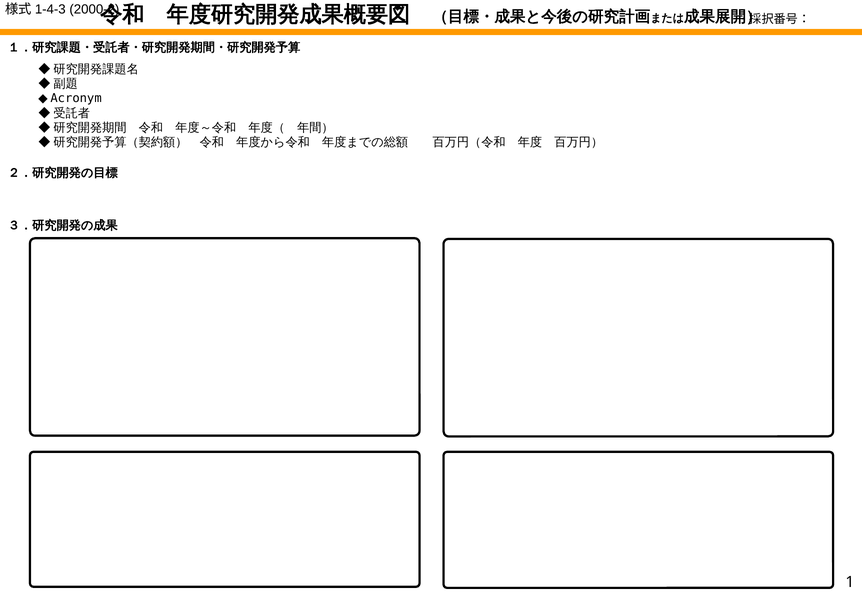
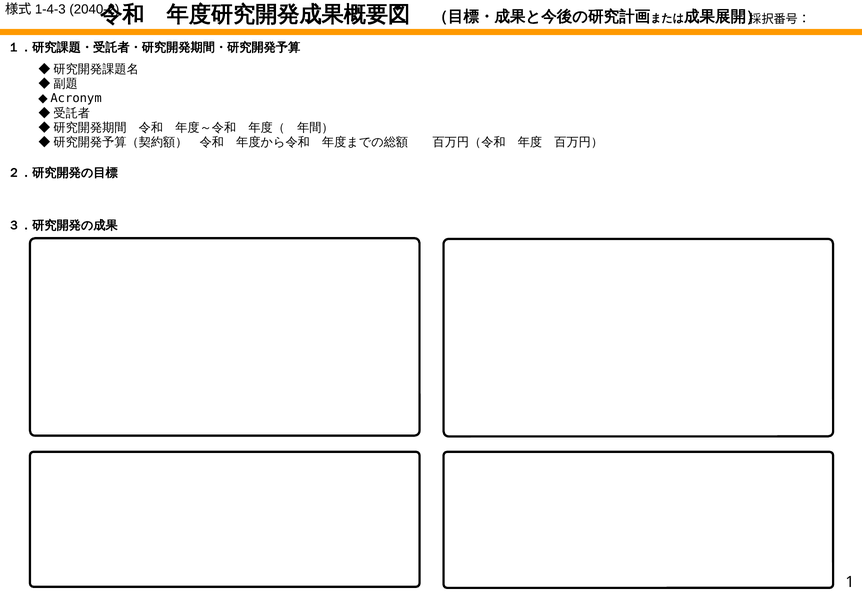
2000-2: 2000-2 -> 2040-2
